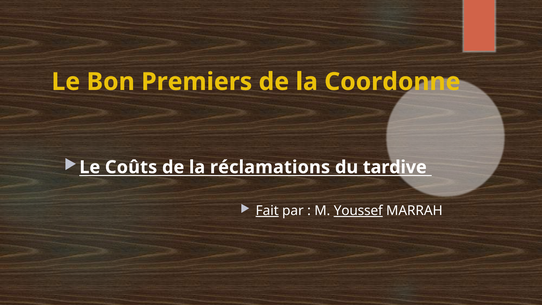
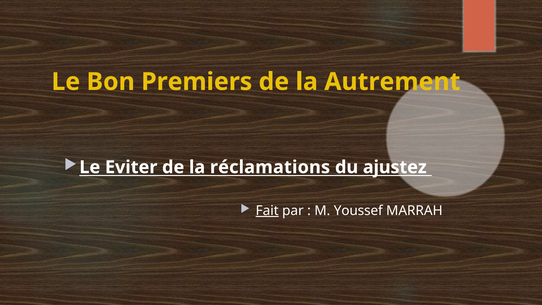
Coordonne: Coordonne -> Autrement
Coûts: Coûts -> Eviter
tardive: tardive -> ajustez
Youssef underline: present -> none
